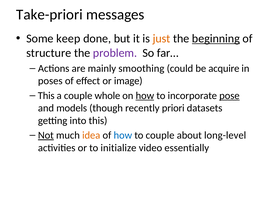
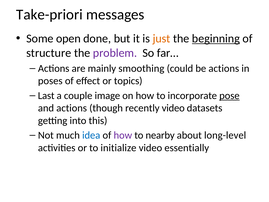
keep: keep -> open
be acquire: acquire -> actions
image: image -> topics
This at (46, 95): This -> Last
whole: whole -> image
how at (145, 95) underline: present -> none
and models: models -> actions
recently priori: priori -> video
Not underline: present -> none
idea colour: orange -> blue
how at (123, 135) colour: blue -> purple
to couple: couple -> nearby
